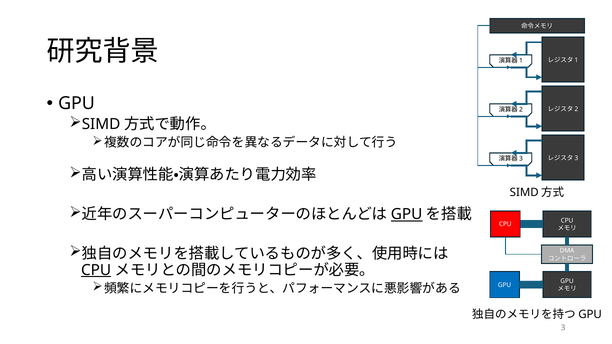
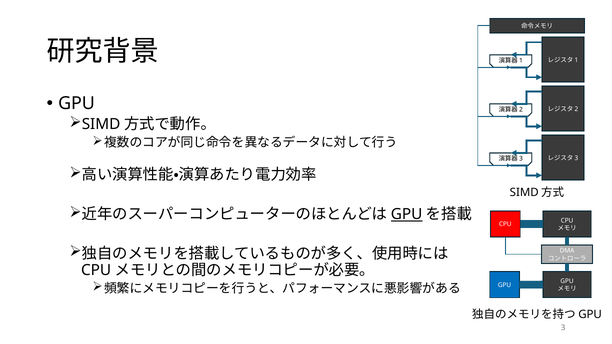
CPU at (96, 270) underline: present -> none
